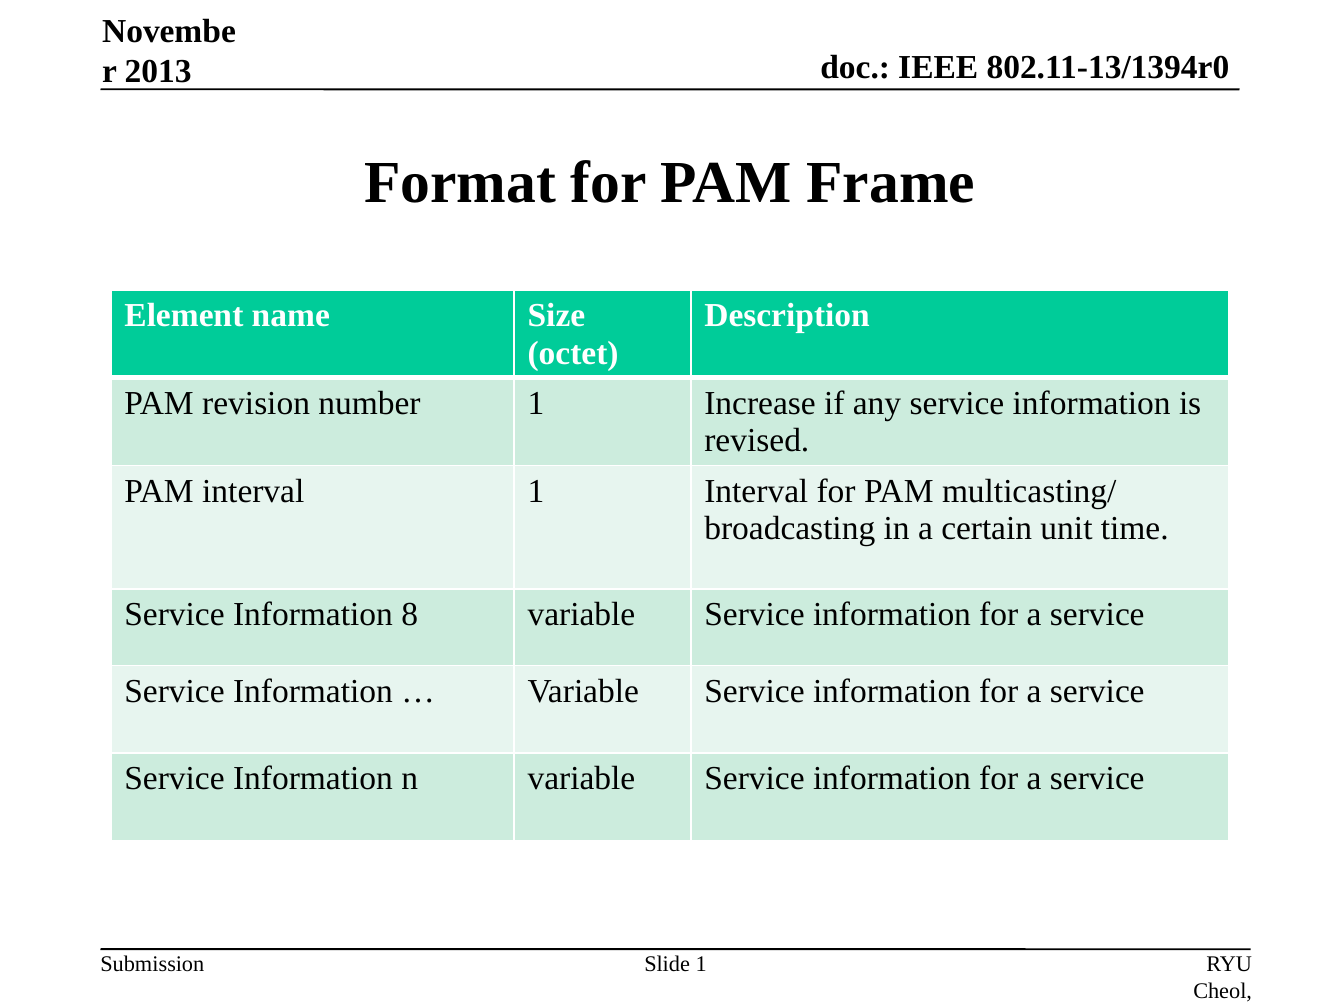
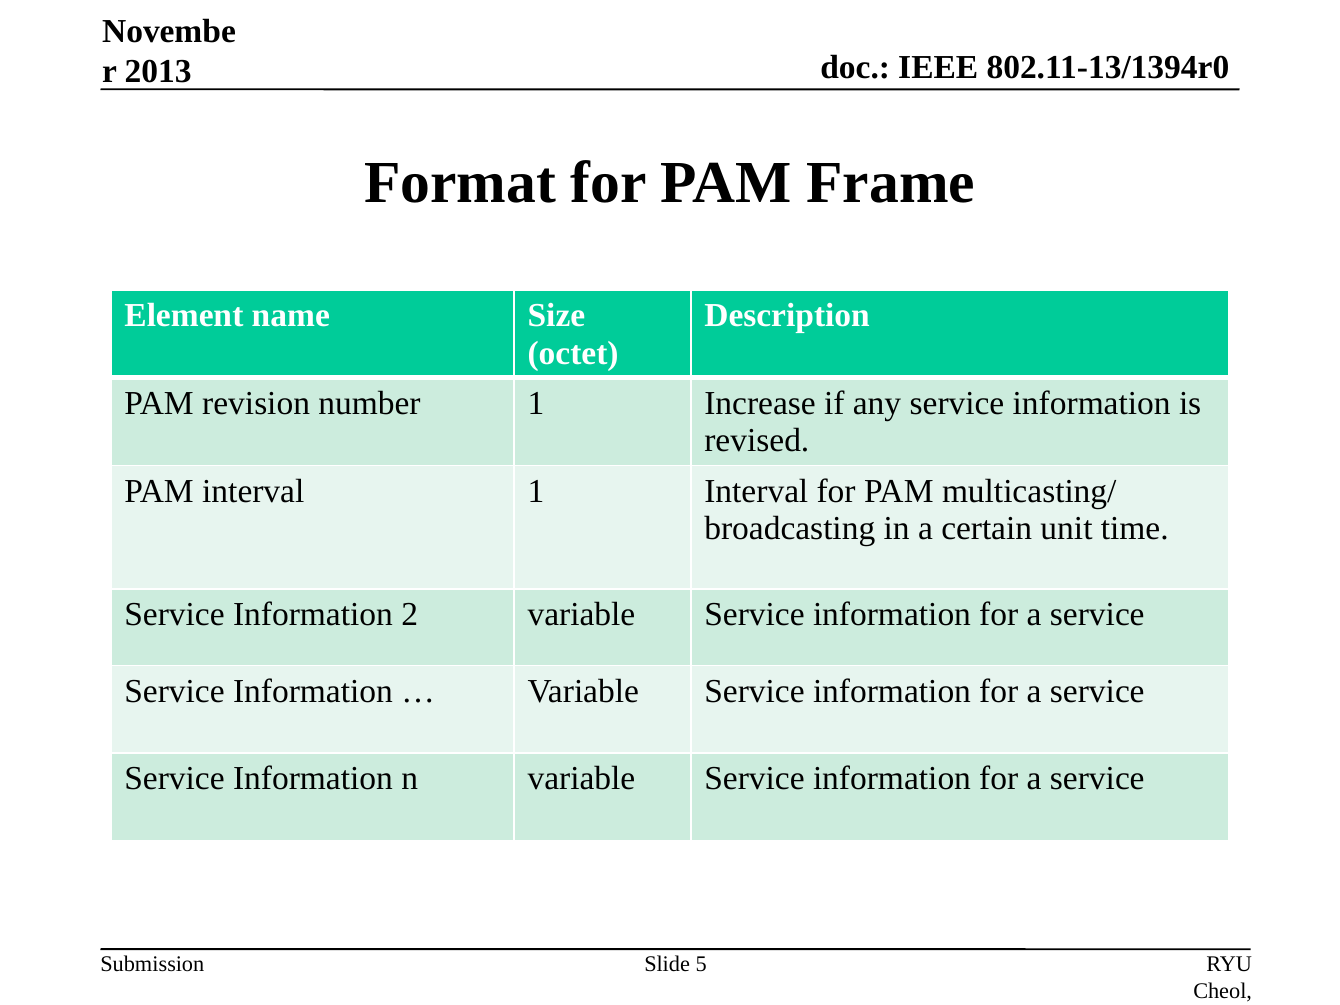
8: 8 -> 2
Slide 1: 1 -> 5
